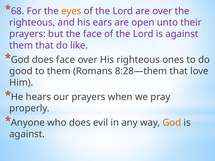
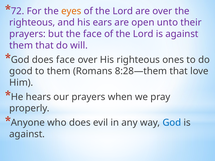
68: 68 -> 72
like: like -> will
God at (172, 123) colour: orange -> blue
